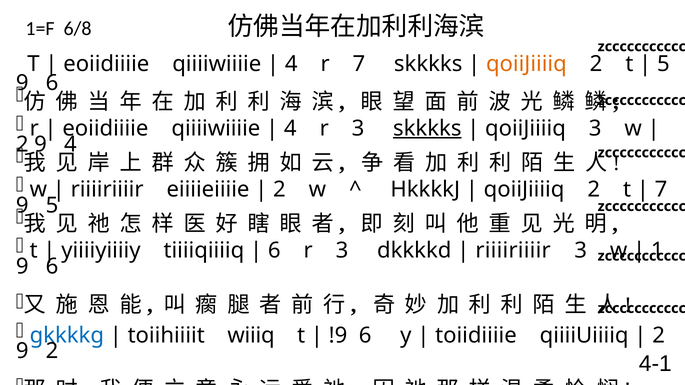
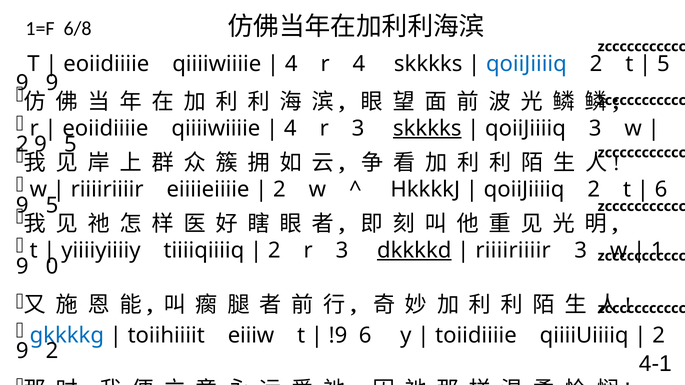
r 7: 7 -> 4
qoiiJiiiiq at (526, 64) colour: orange -> blue
6 at (52, 83): 6 -> 9
4 at (70, 144): 4 -> 5
7 at (661, 189): 7 -> 6
6 at (274, 251): 6 -> 2
dkkkkd underline: none -> present
6 at (52, 266): 6 -> 0
wiiiq: wiiiq -> eiiiw
